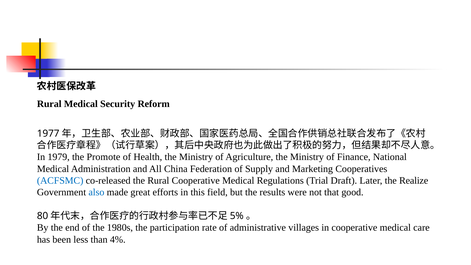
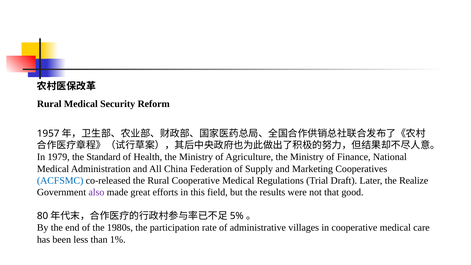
1977: 1977 -> 1957
Promote: Promote -> Standard
also colour: blue -> purple
4%: 4% -> 1%
